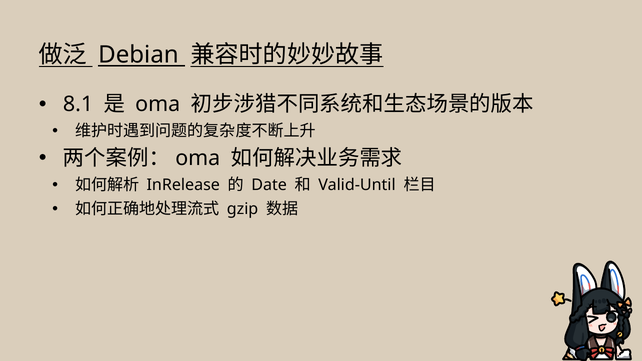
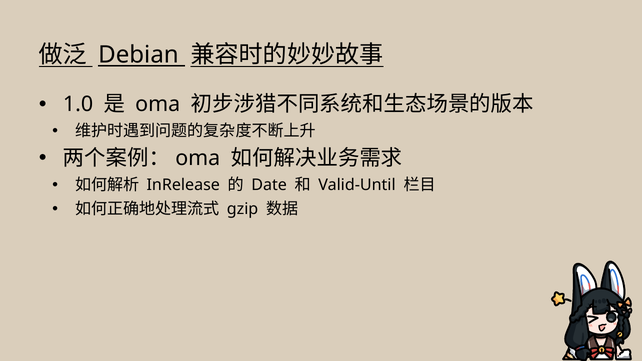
8.1: 8.1 -> 1.0
